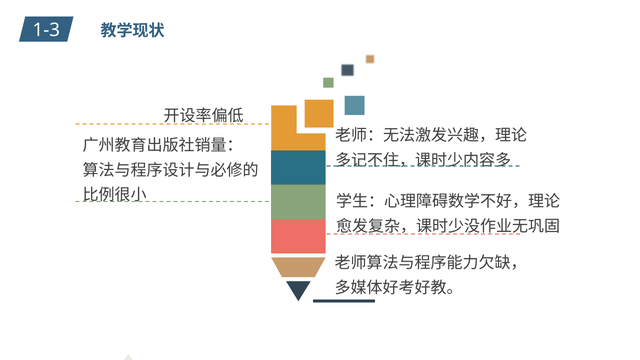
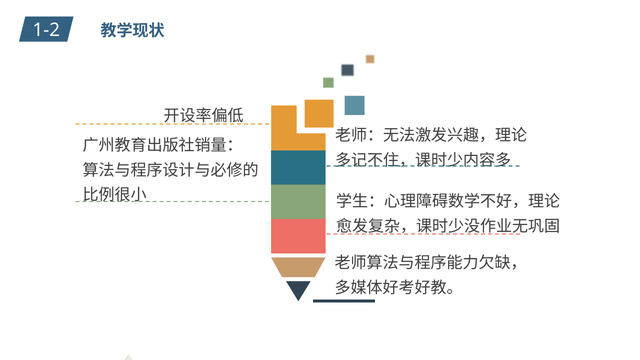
1-3: 1-3 -> 1-2
